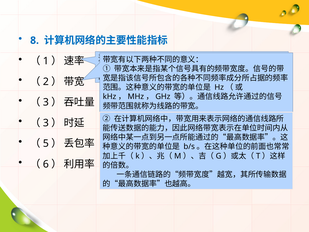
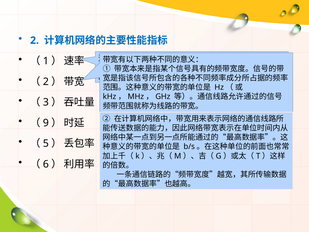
8 at (35, 40): 8 -> 2
3 at (46, 123): 3 -> 9
